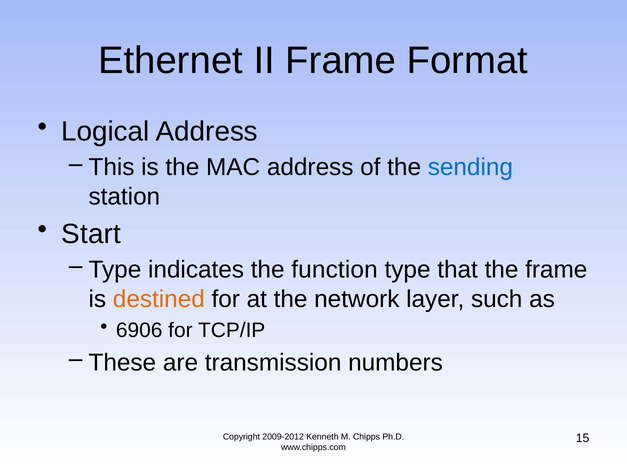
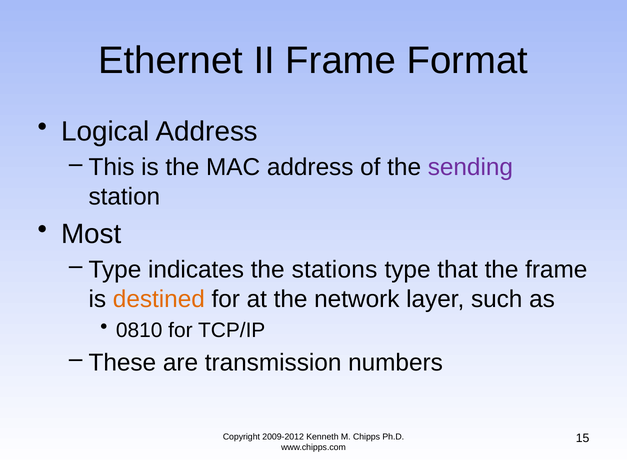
sending colour: blue -> purple
Start: Start -> Most
function: function -> stations
6906: 6906 -> 0810
